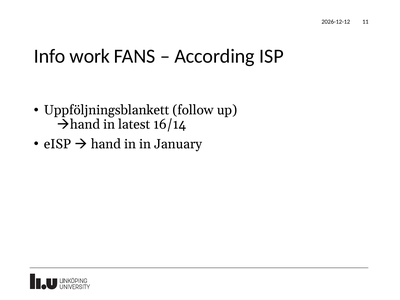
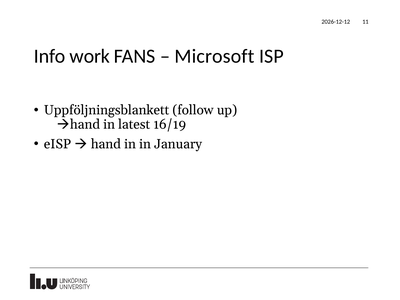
According: According -> Microsoft
16/14: 16/14 -> 16/19
